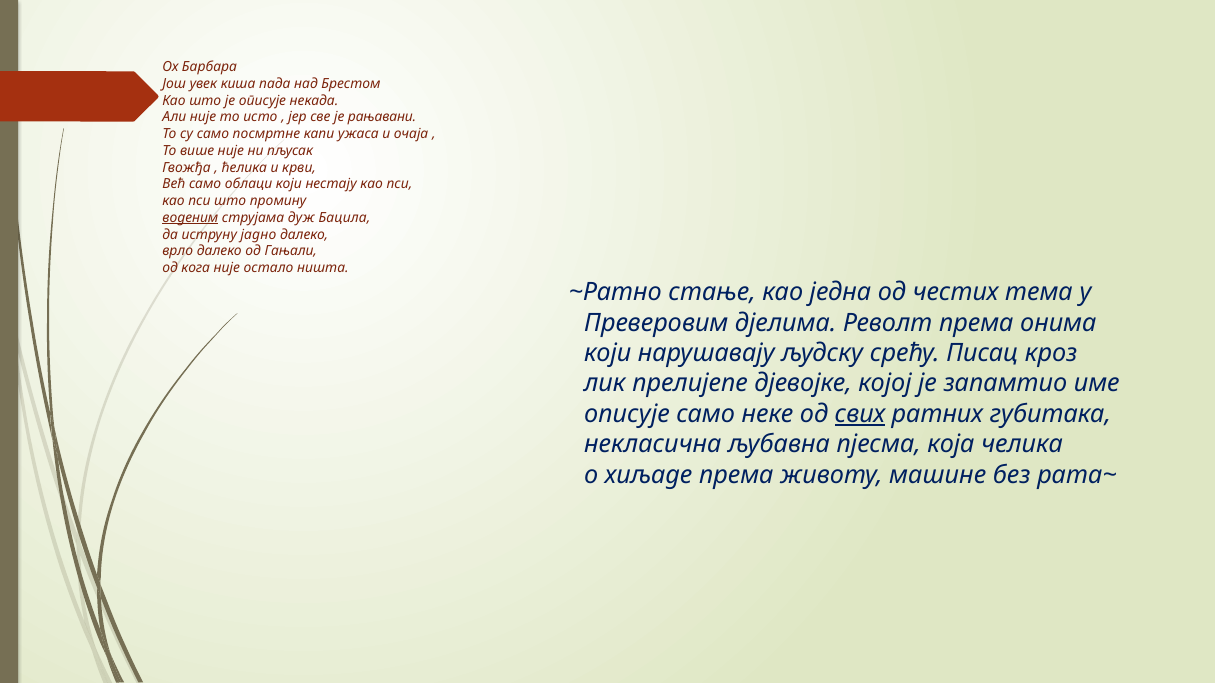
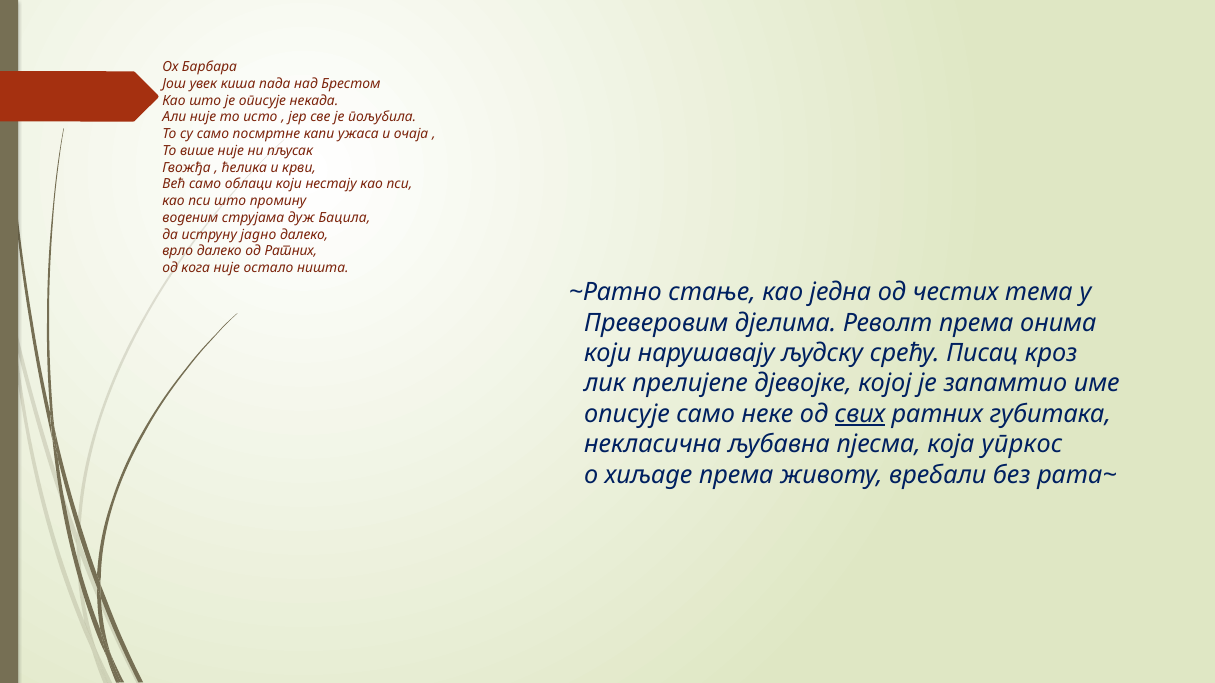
рањавани: рањавани -> пољубила
воденим underline: present -> none
од Гањали: Гањали -> Ратних
челика: челика -> упркос
машине: машине -> вребали
